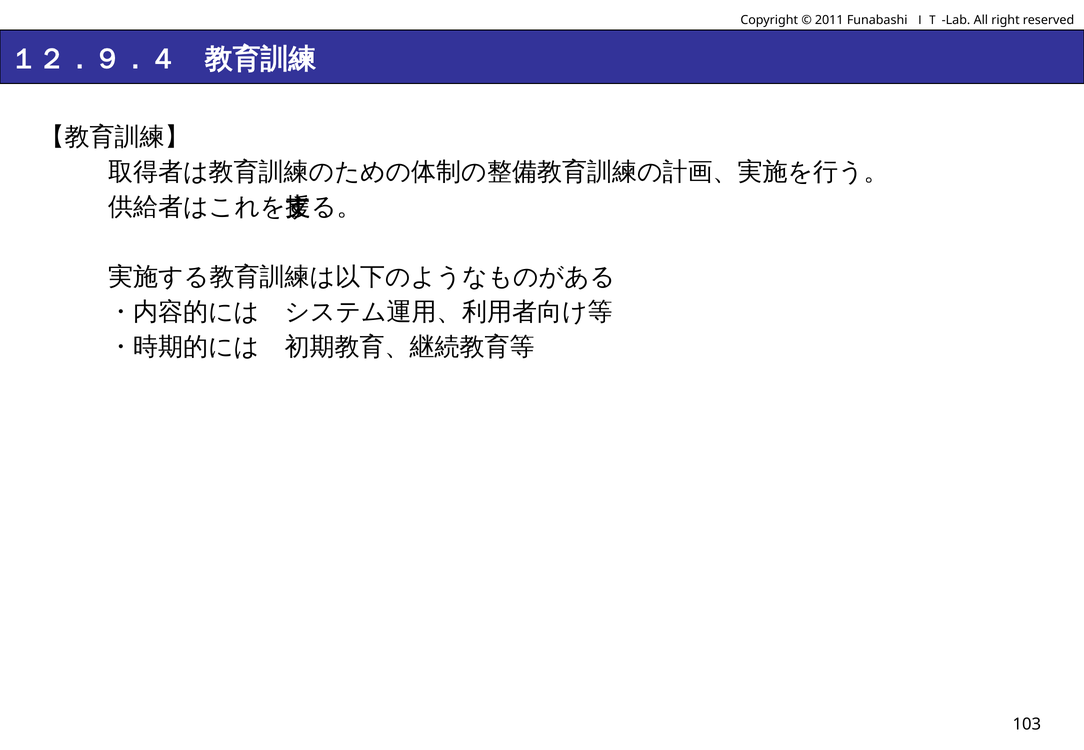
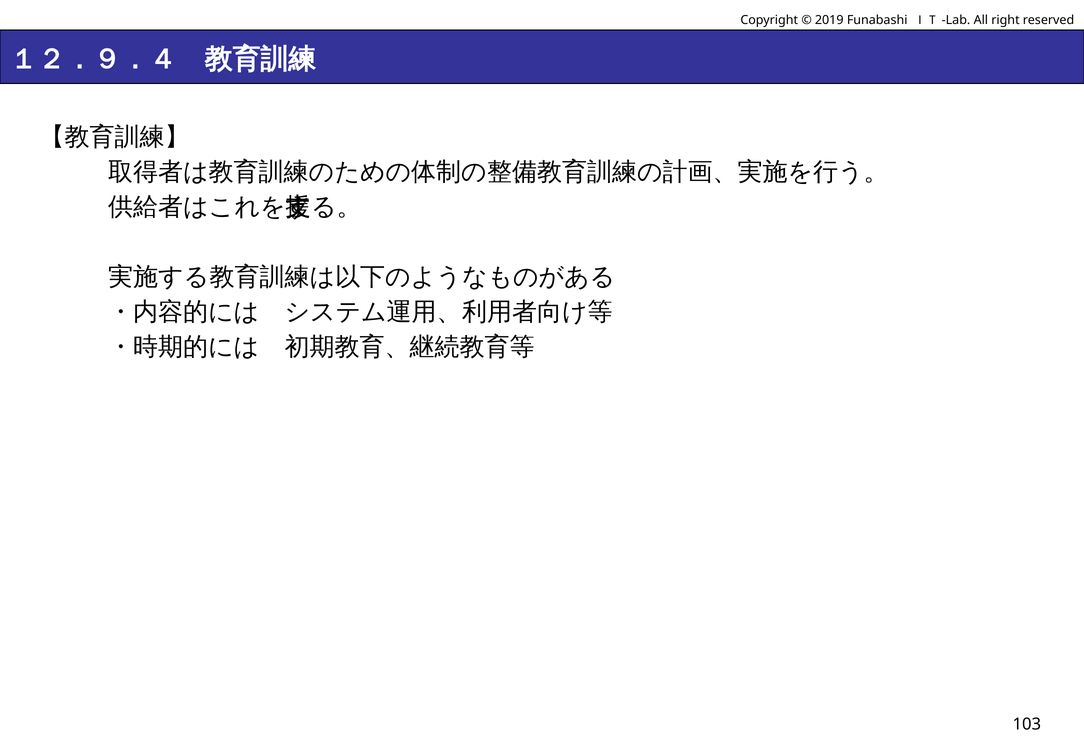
2011: 2011 -> 2019
